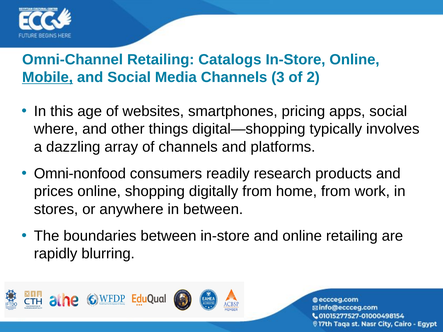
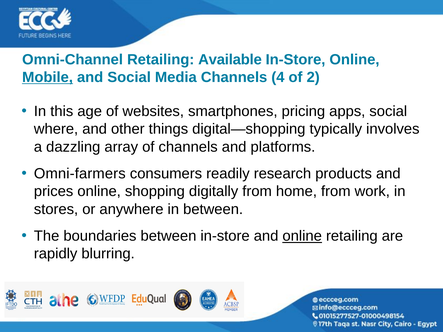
Catalogs: Catalogs -> Available
3: 3 -> 4
Omni-nonfood: Omni-nonfood -> Omni-farmers
online at (302, 236) underline: none -> present
